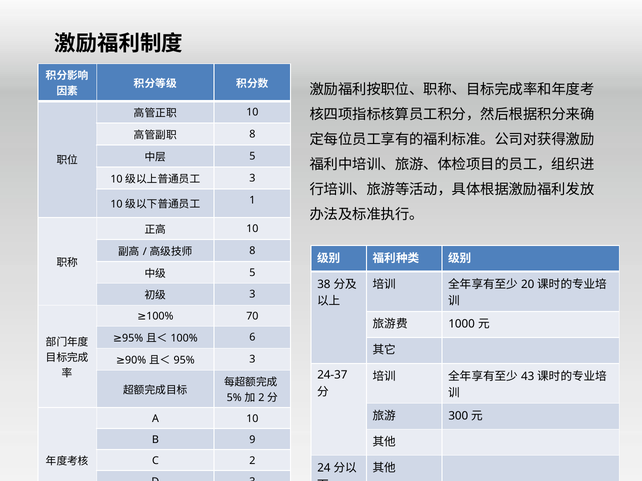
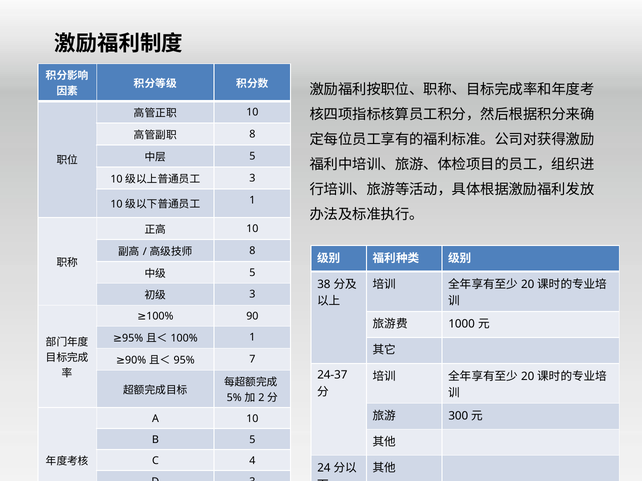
70: 70 -> 90
6 at (252, 338): 6 -> 1
3 at (252, 360): 3 -> 7
43 at (528, 377): 43 -> 20
B 9: 9 -> 5
C 2: 2 -> 4
